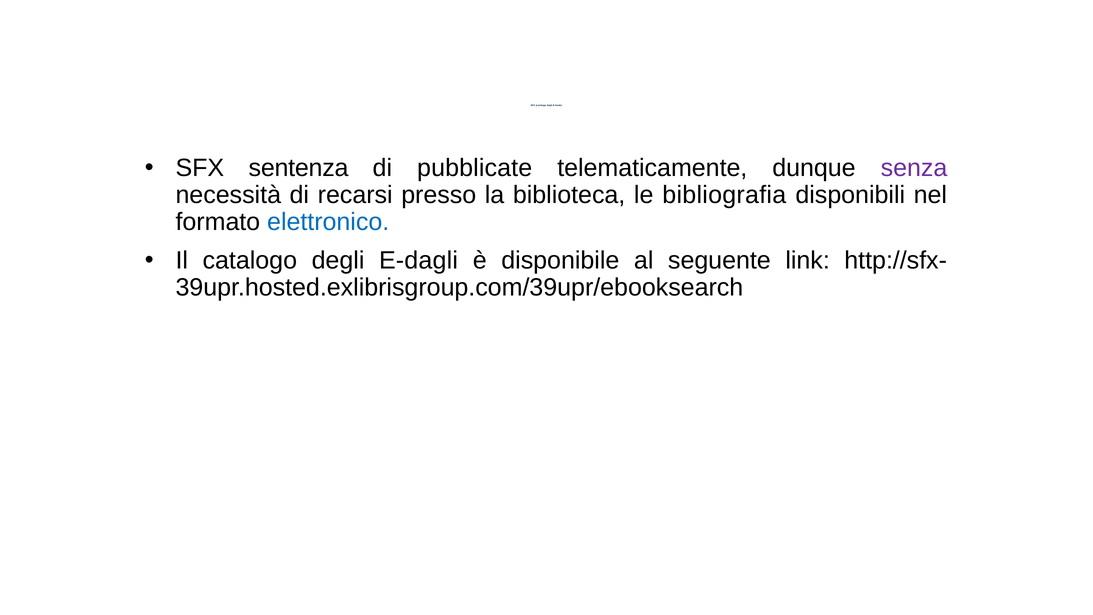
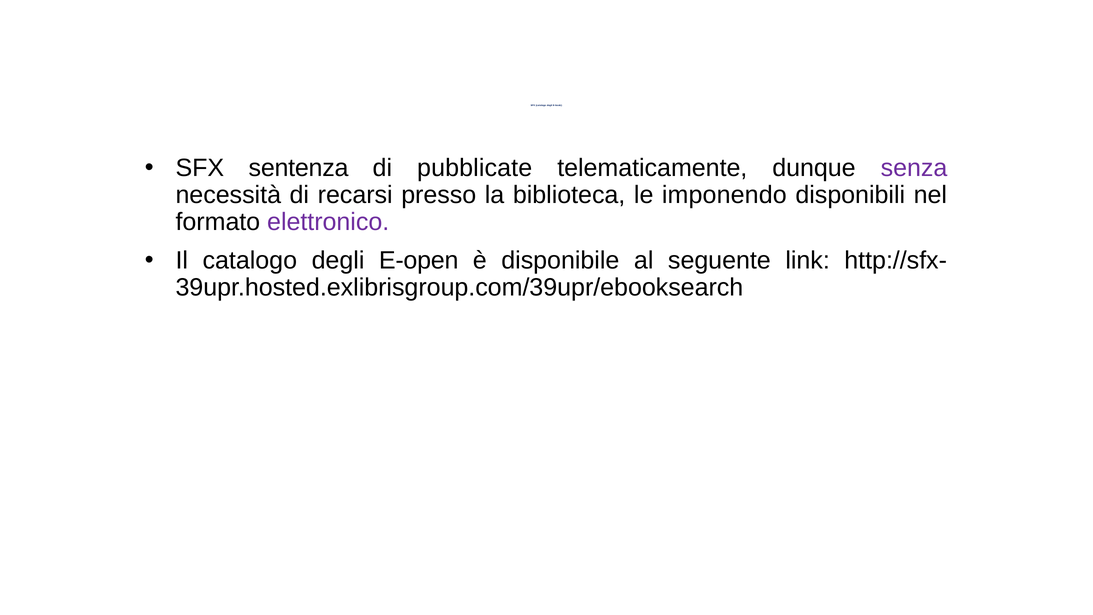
bibliografia: bibliografia -> imponendo
elettronico colour: blue -> purple
E-dagli: E-dagli -> E-open
